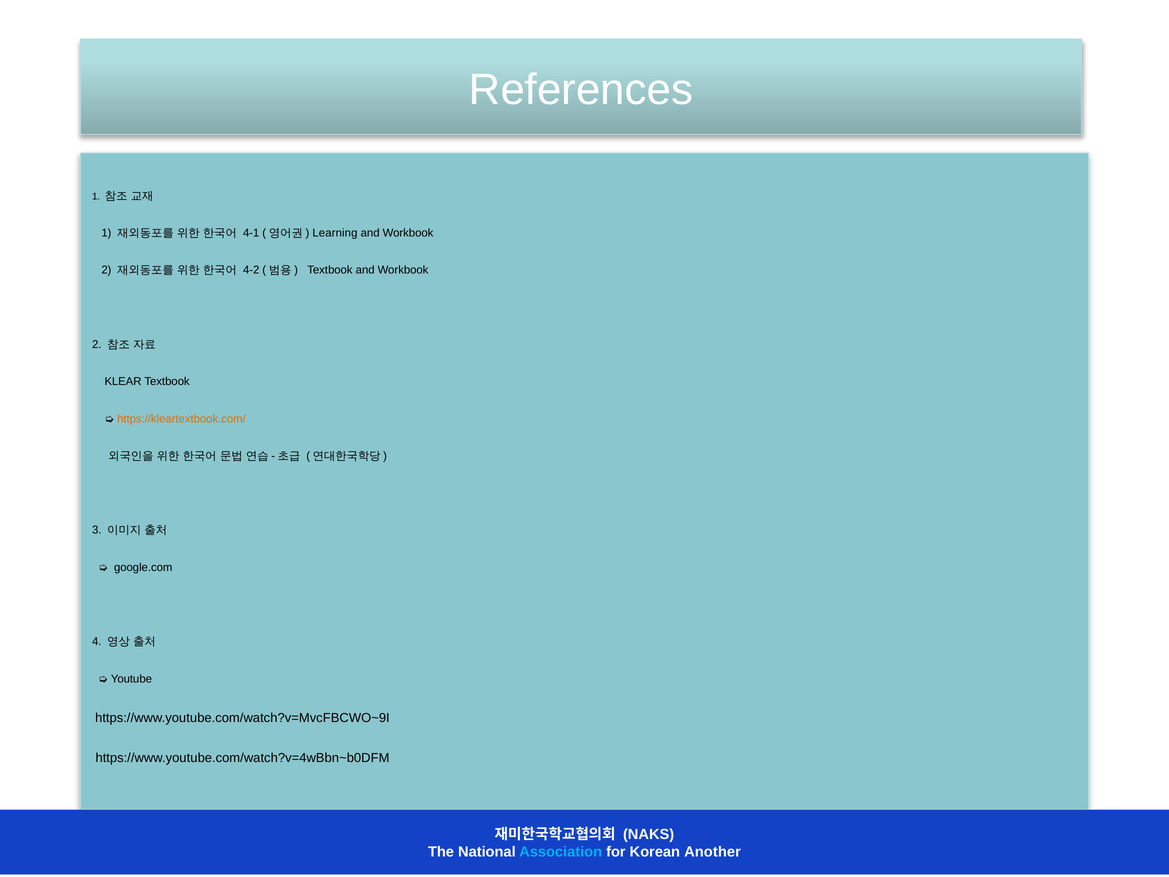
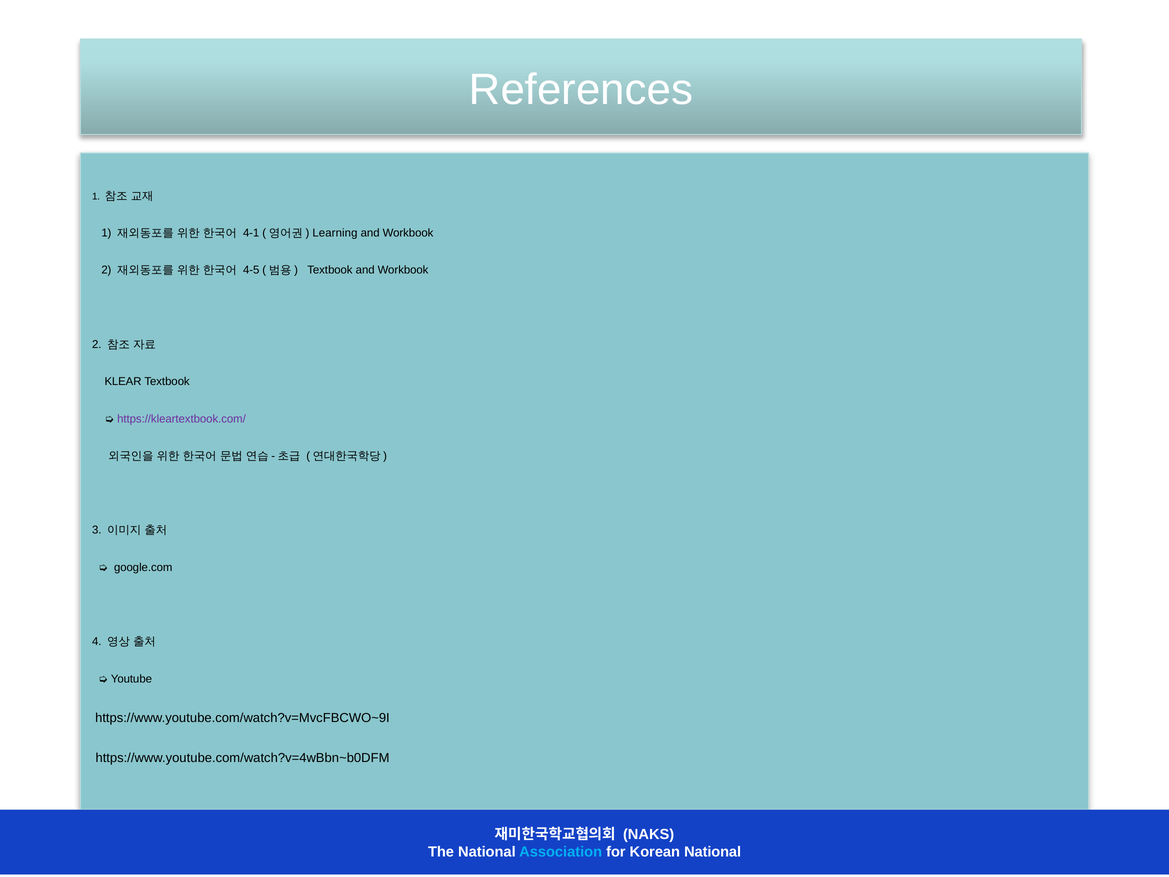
4-2: 4-2 -> 4-5
https://kleartextbook.com/ colour: orange -> purple
Korean Another: Another -> National
